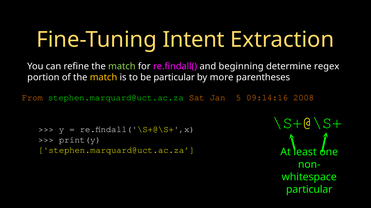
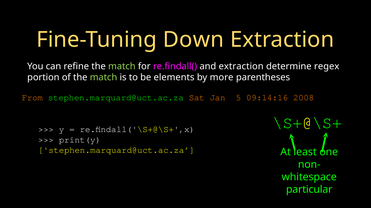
Intent: Intent -> Down
and beginning: beginning -> extraction
match at (104, 78) colour: yellow -> light green
be particular: particular -> elements
